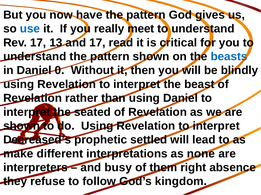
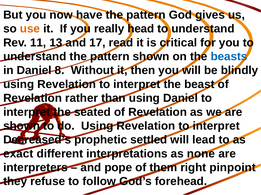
use colour: blue -> orange
meet: meet -> head
Rev 17: 17 -> 11
0: 0 -> 8
make: make -> exact
busy: busy -> pope
absence: absence -> pinpoint
kingdom: kingdom -> forehead
